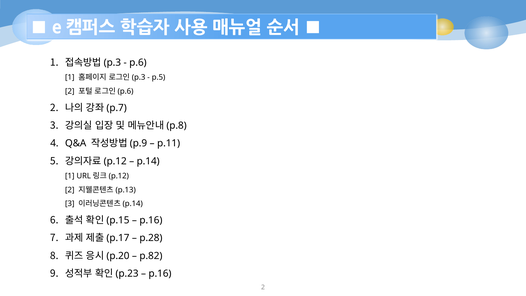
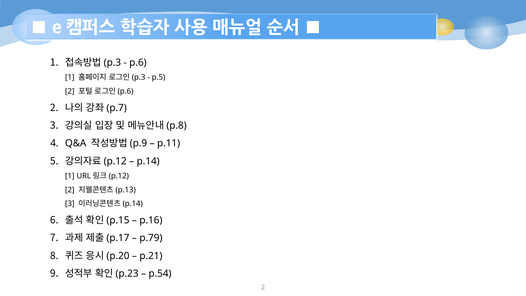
p.28: p.28 -> p.79
p.82: p.82 -> p.21
p.16 at (160, 273): p.16 -> p.54
